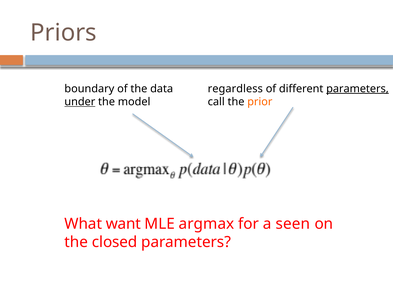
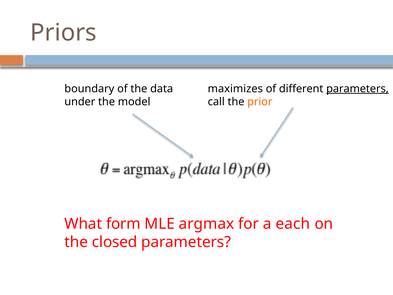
regardless: regardless -> maximizes
under underline: present -> none
want: want -> form
seen: seen -> each
